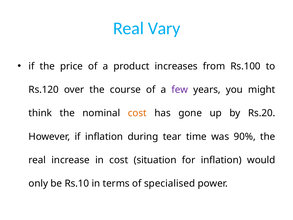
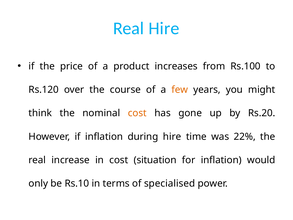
Real Vary: Vary -> Hire
few colour: purple -> orange
during tear: tear -> hire
90%: 90% -> 22%
